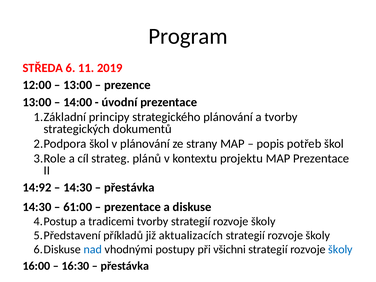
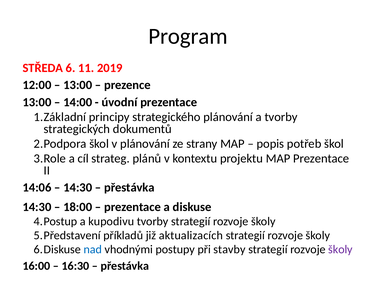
14:92: 14:92 -> 14:06
61:00: 61:00 -> 18:00
tradicemi: tradicemi -> kupodivu
všichni: všichni -> stavby
školy at (340, 250) colour: blue -> purple
